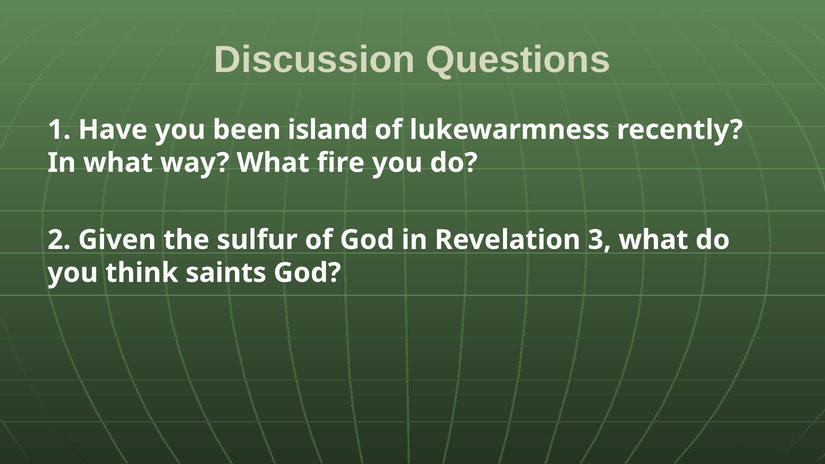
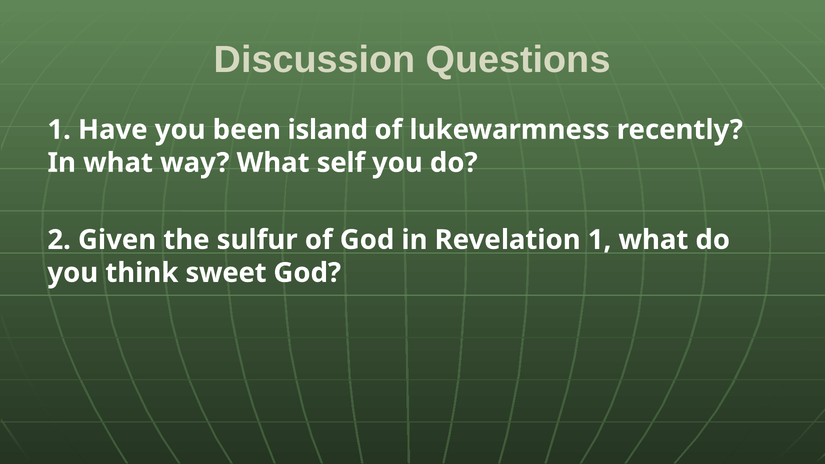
fire: fire -> self
Revelation 3: 3 -> 1
saints: saints -> sweet
